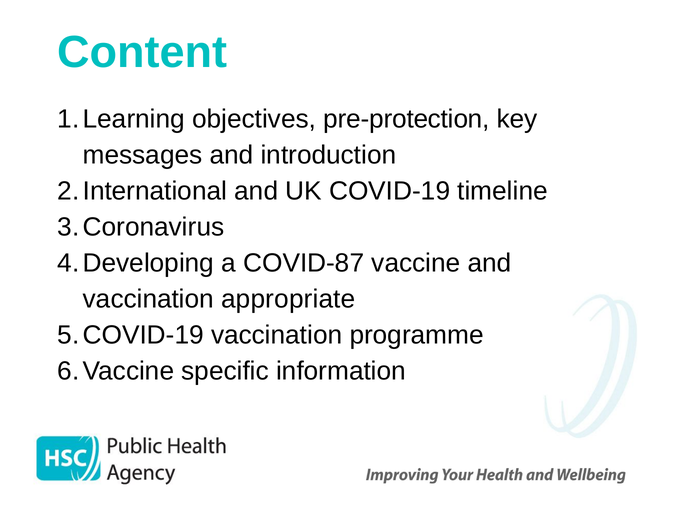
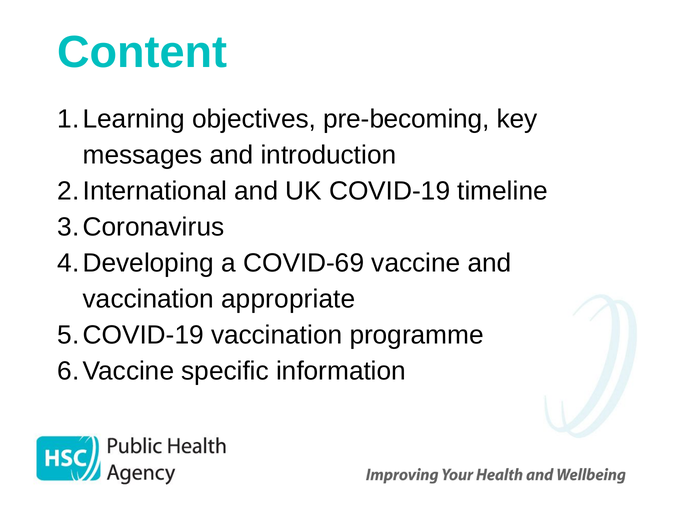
pre-protection: pre-protection -> pre-becoming
COVID-87: COVID-87 -> COVID-69
